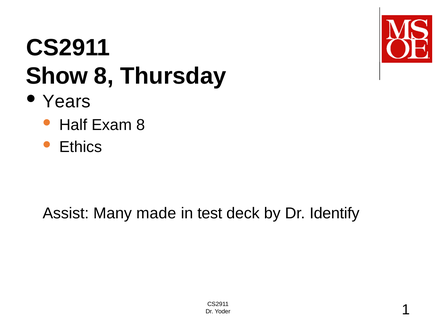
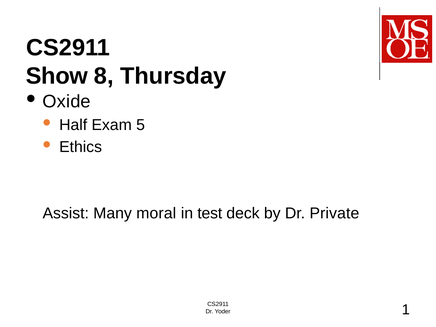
Years: Years -> Oxide
Exam 8: 8 -> 5
made: made -> moral
Identify: Identify -> Private
